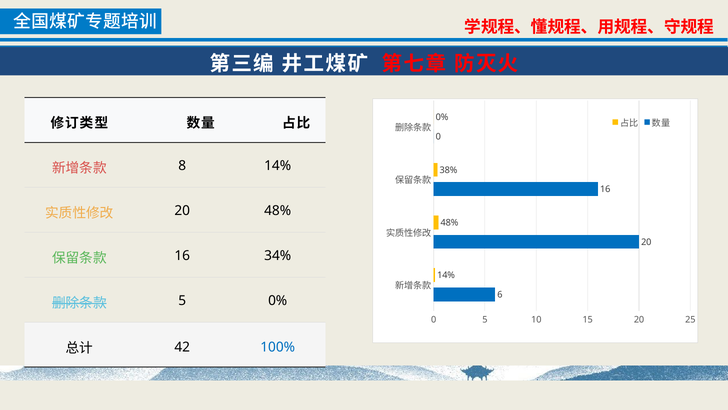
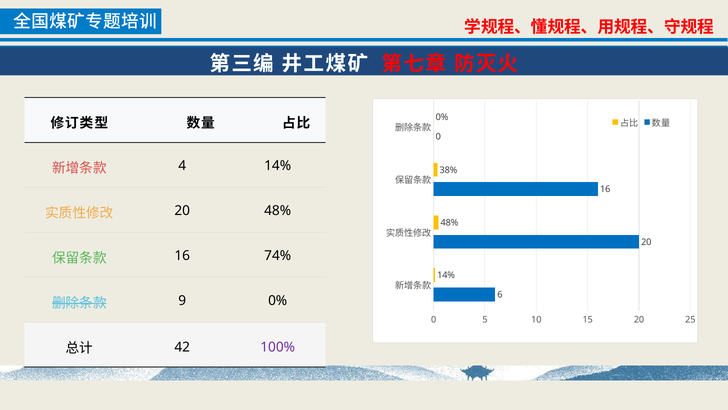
8: 8 -> 4
34%: 34% -> 74%
5 at (182, 300): 5 -> 9
100% colour: blue -> purple
